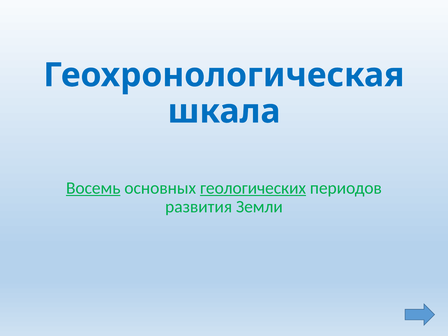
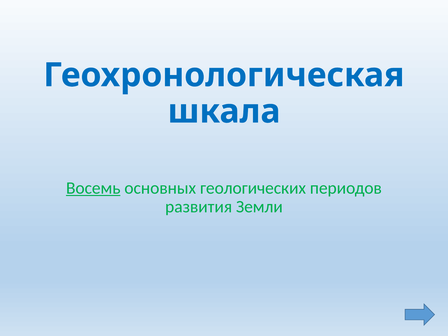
геологических underline: present -> none
